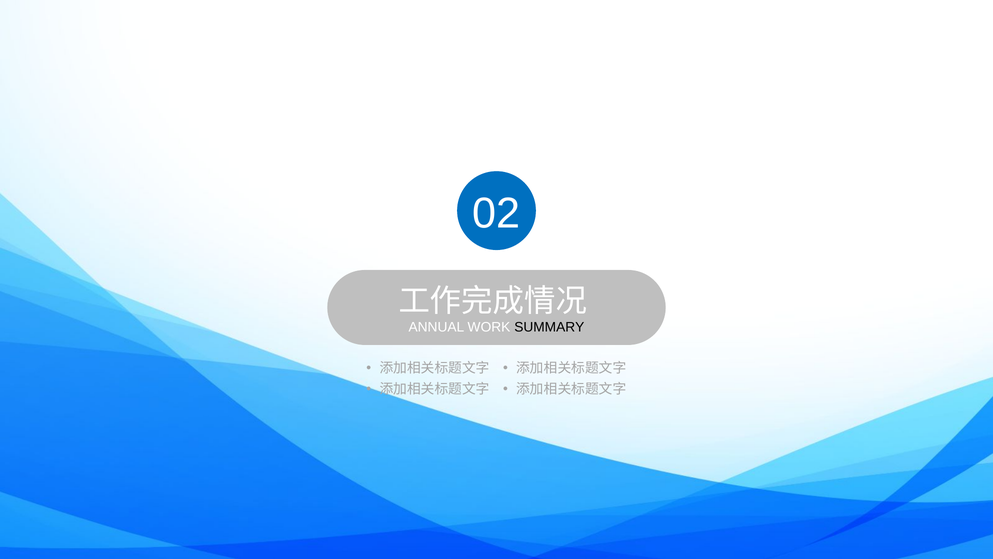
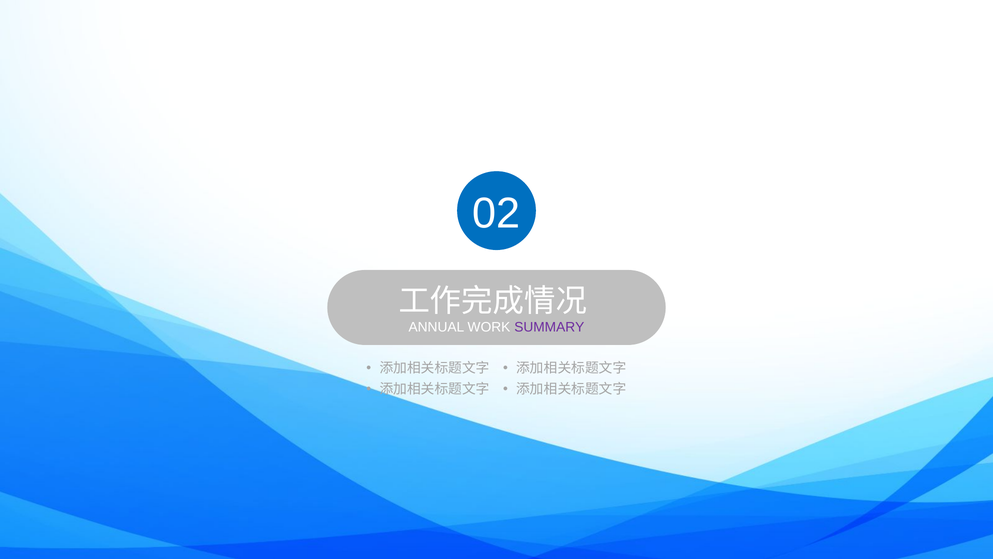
SUMMARY colour: black -> purple
